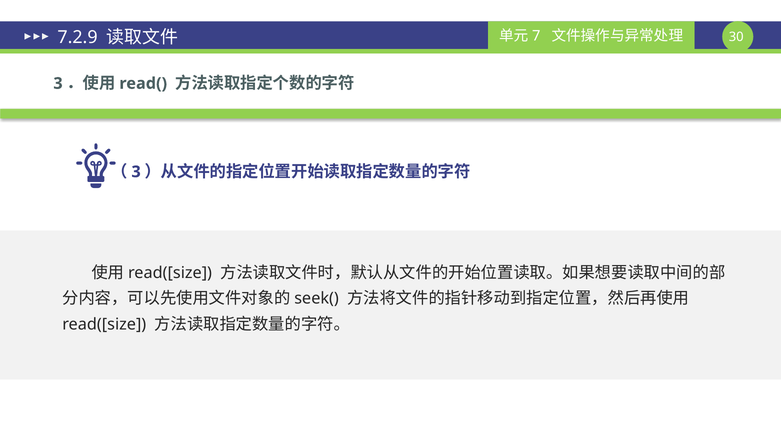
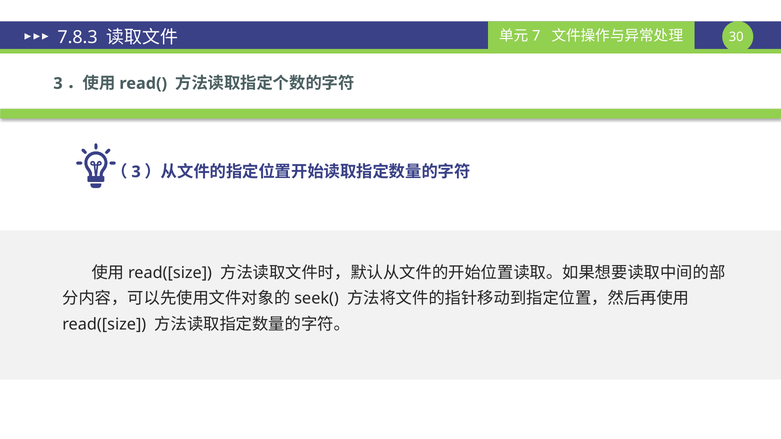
7.2.9: 7.2.9 -> 7.8.3
